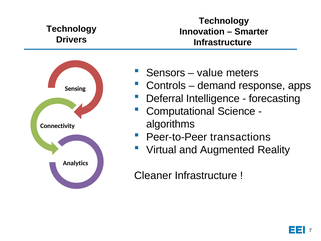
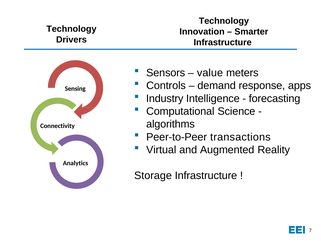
Deferral: Deferral -> Industry
Cleaner: Cleaner -> Storage
